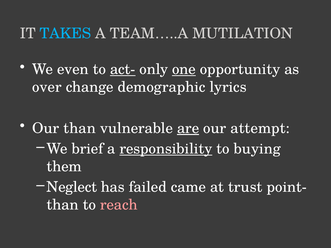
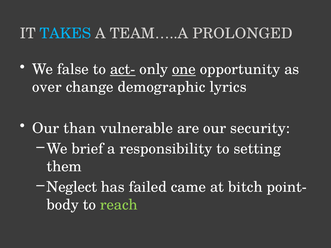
MUTILATION: MUTILATION -> PROLONGED
even: even -> false
are underline: present -> none
attempt: attempt -> security
responsibility underline: present -> none
buying: buying -> setting
trust: trust -> bitch
than at (63, 205): than -> body
reach colour: pink -> light green
